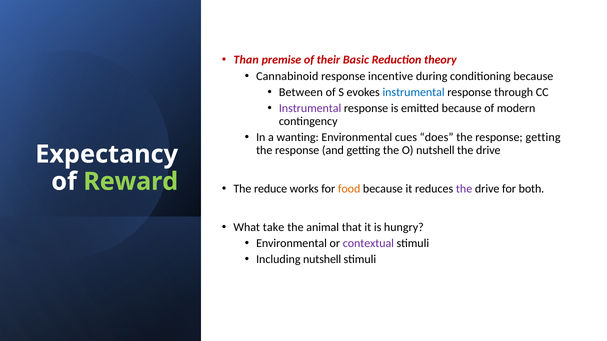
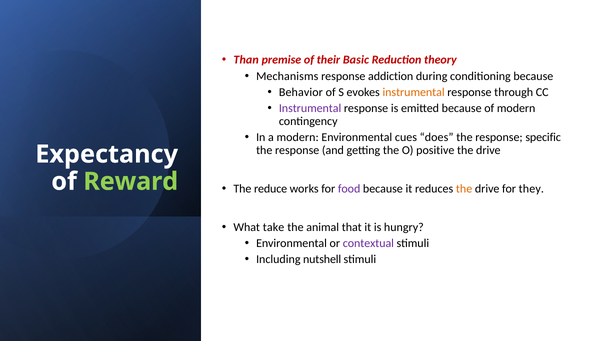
Cannabinoid: Cannabinoid -> Mechanisms
incentive: incentive -> addiction
Between: Between -> Behavior
instrumental at (414, 92) colour: blue -> orange
a wanting: wanting -> modern
response getting: getting -> specific
O nutshell: nutshell -> positive
food colour: orange -> purple
the at (464, 189) colour: purple -> orange
both: both -> they
